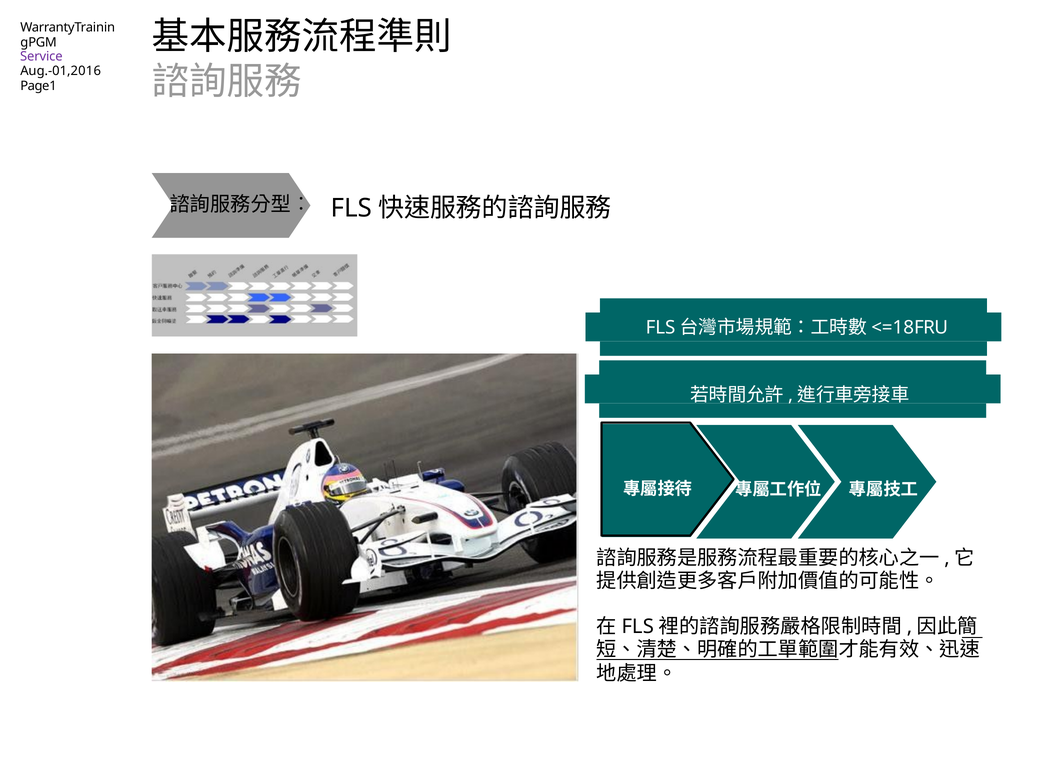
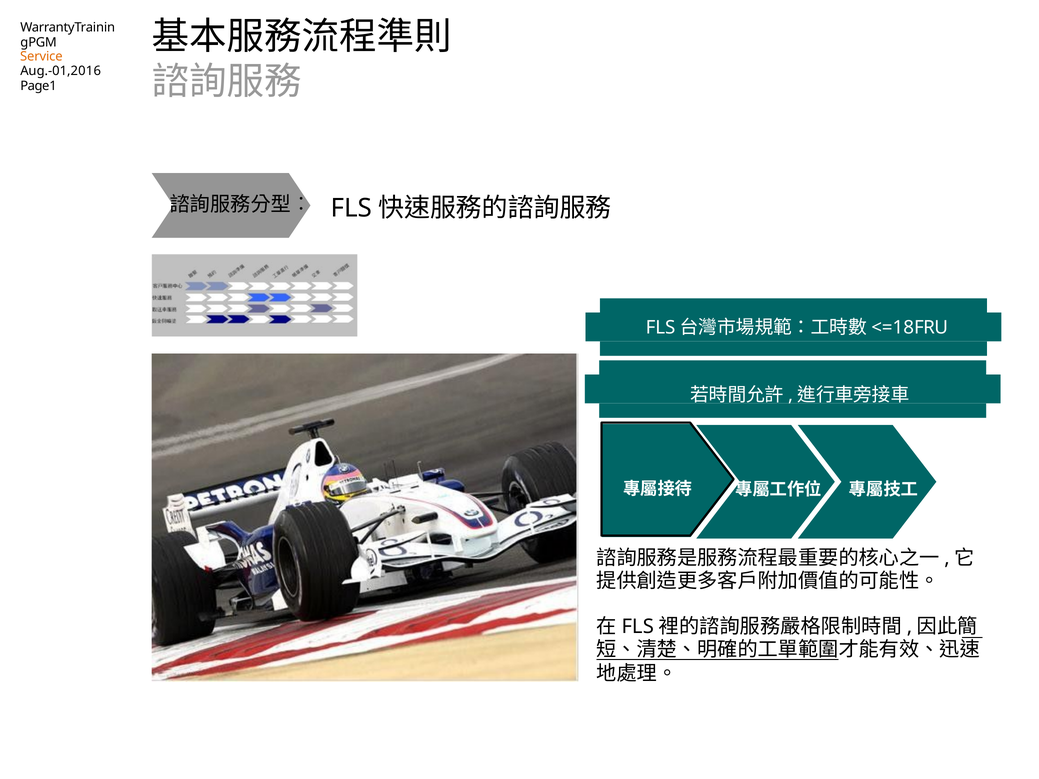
Service colour: purple -> orange
